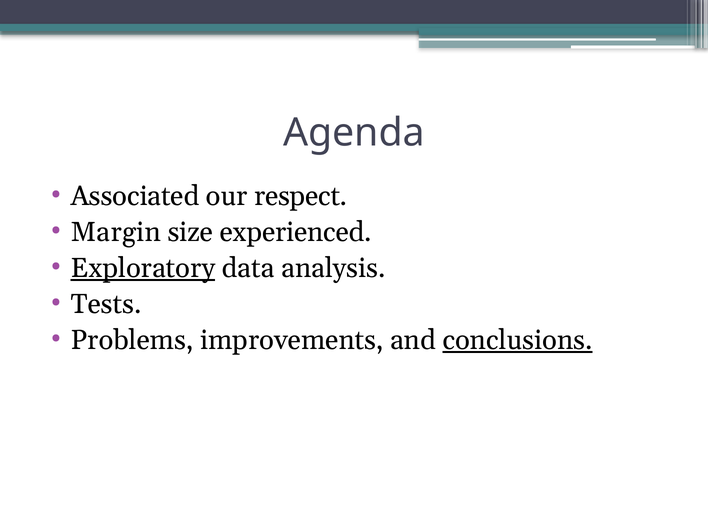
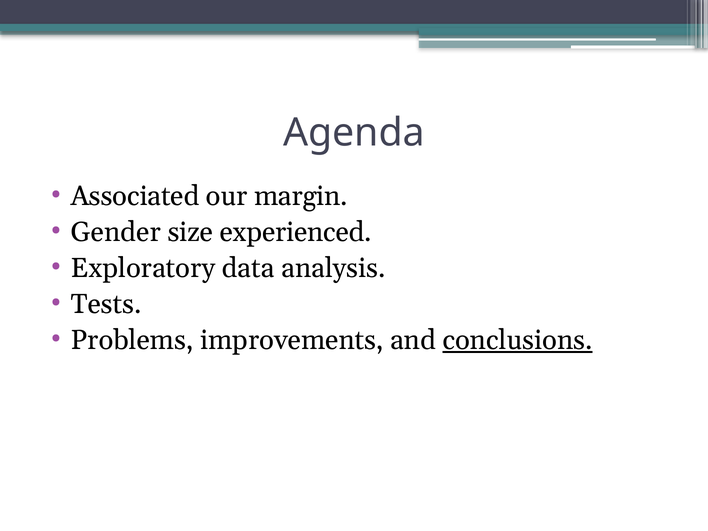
respect: respect -> margin
Margin: Margin -> Gender
Exploratory underline: present -> none
